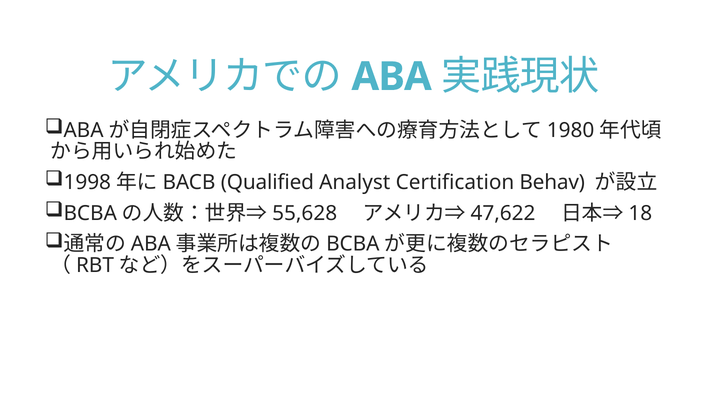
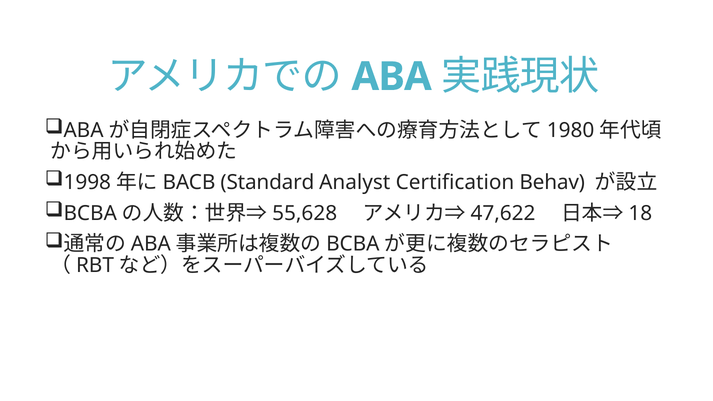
Qualified: Qualified -> Standard
